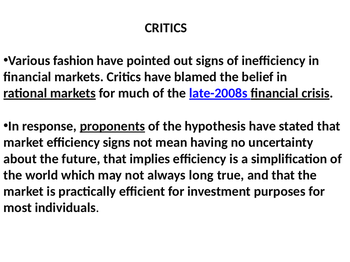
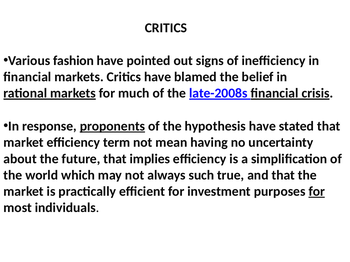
efficiency signs: signs -> term
long: long -> such
for at (317, 192) underline: none -> present
